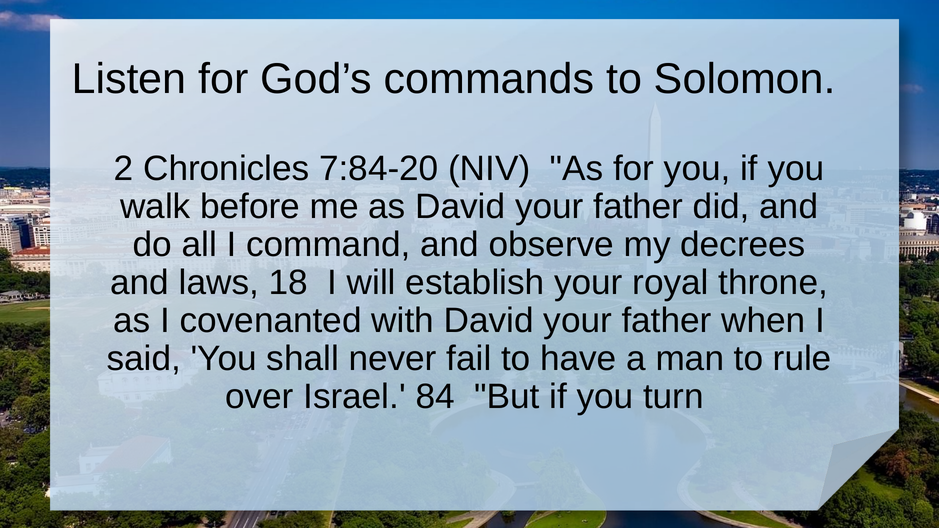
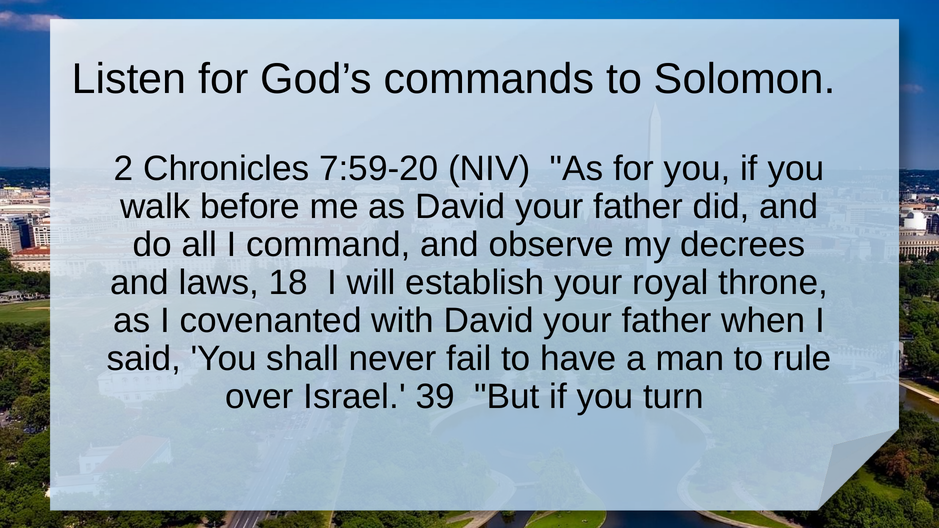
7:84-20: 7:84-20 -> 7:59-20
84: 84 -> 39
